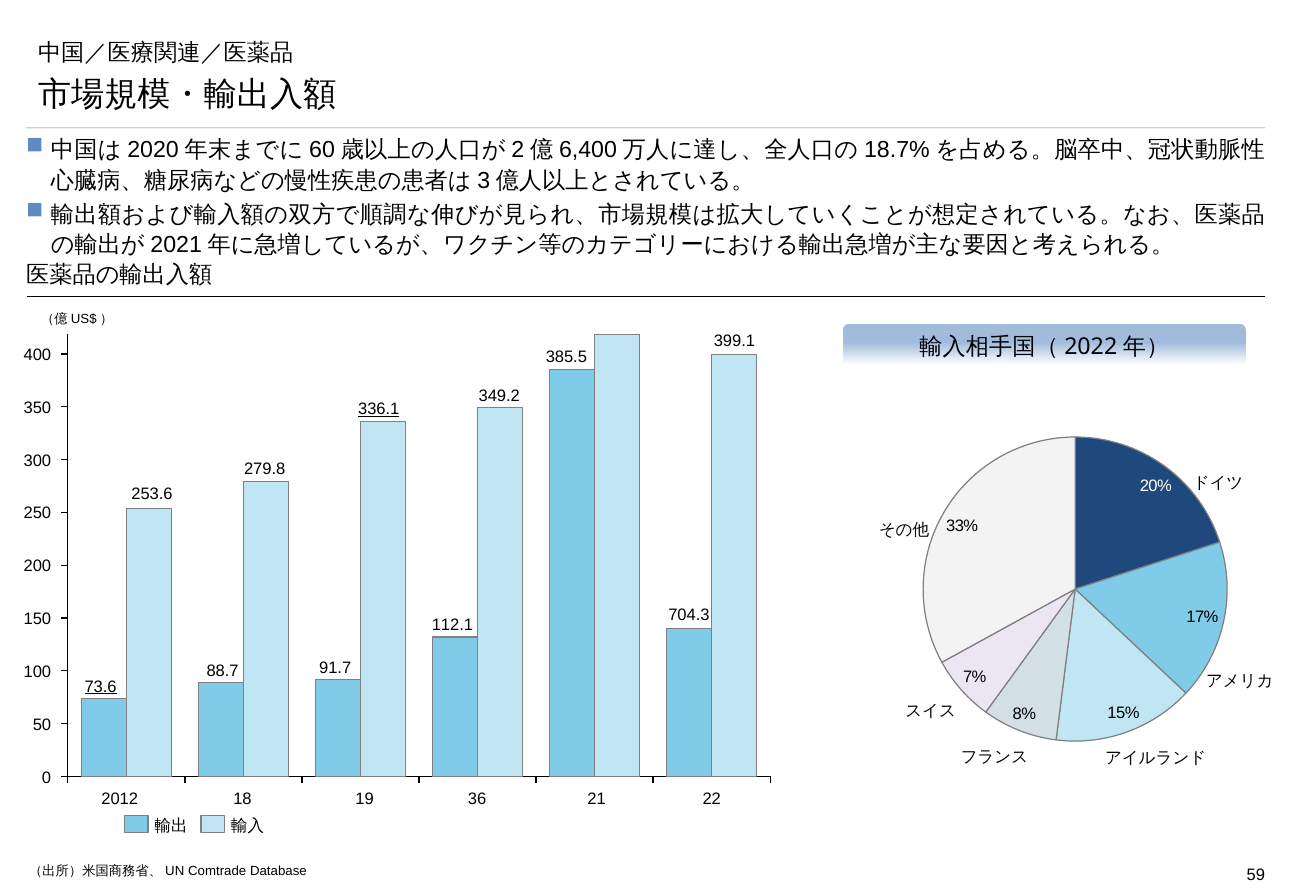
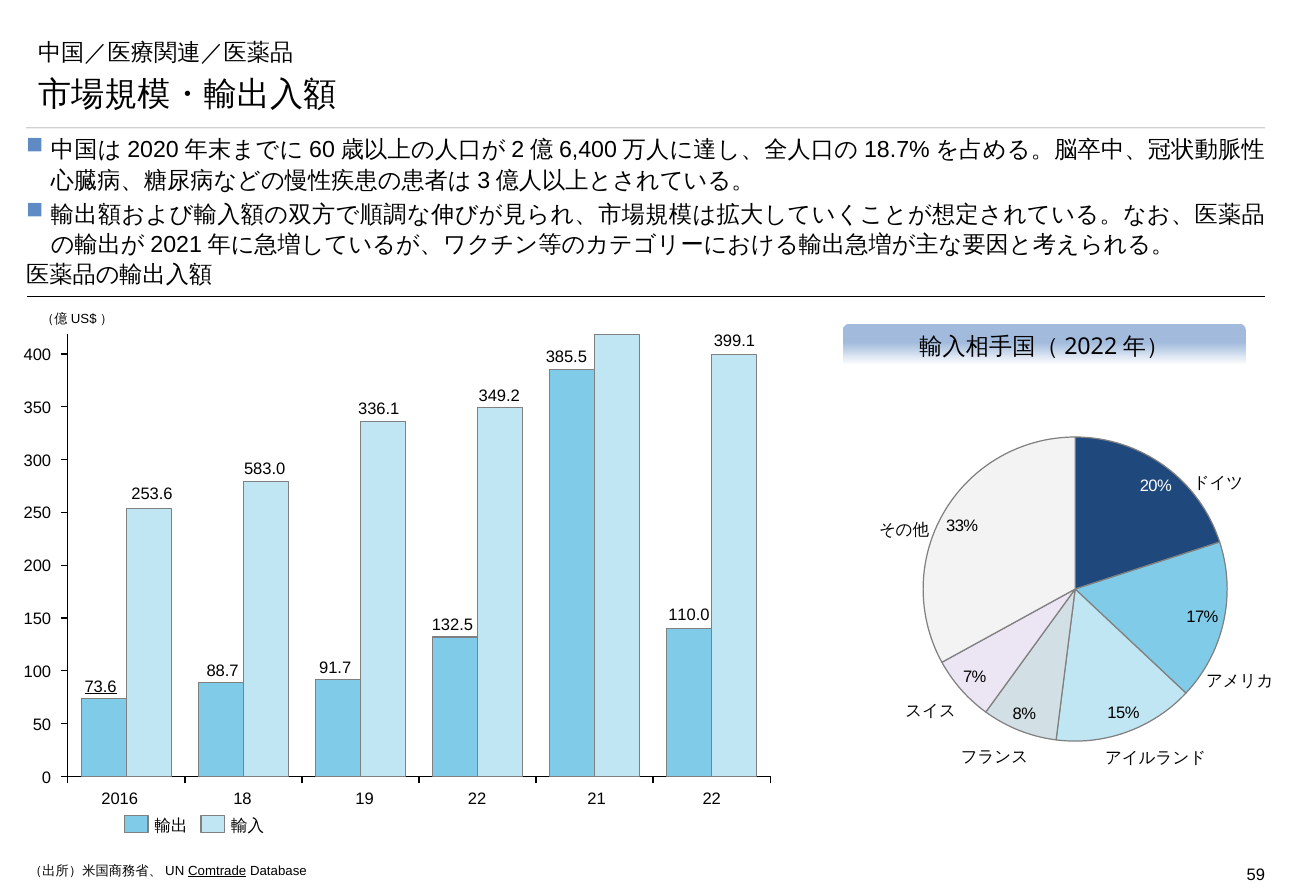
336.1 underline: present -> none
279.8: 279.8 -> 583.0
704.3: 704.3 -> 110.0
112.1: 112.1 -> 132.5
2012: 2012 -> 2016
19 36: 36 -> 22
Comtrade underline: none -> present
